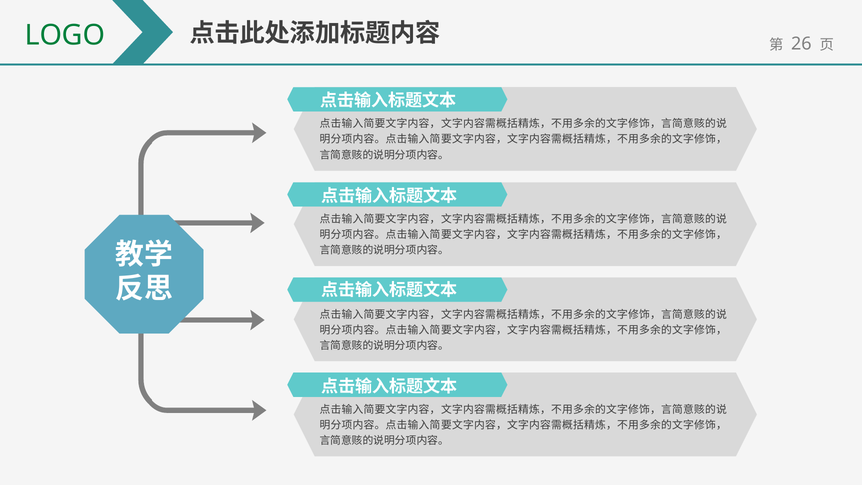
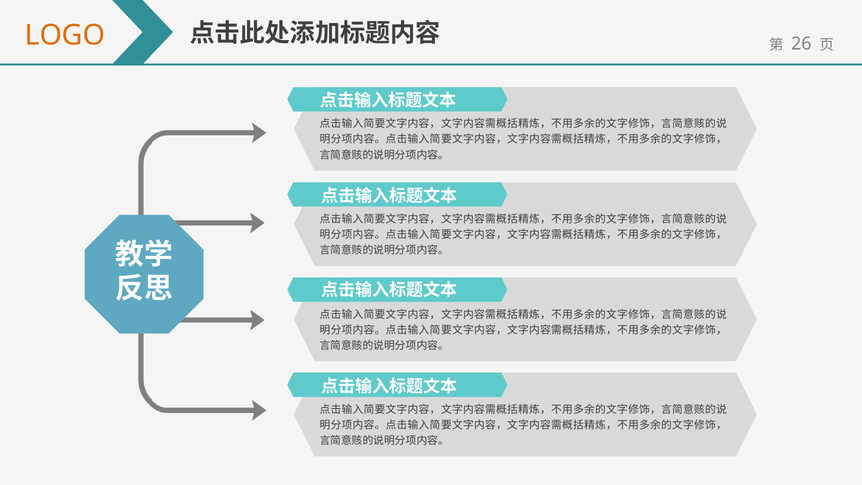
LOGO colour: green -> orange
